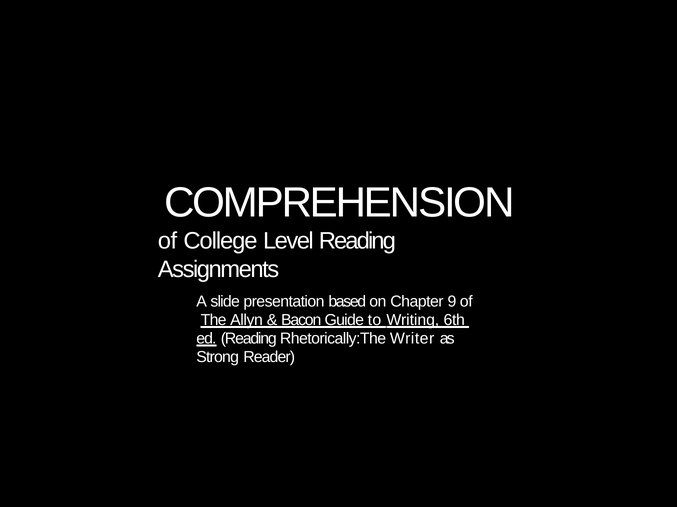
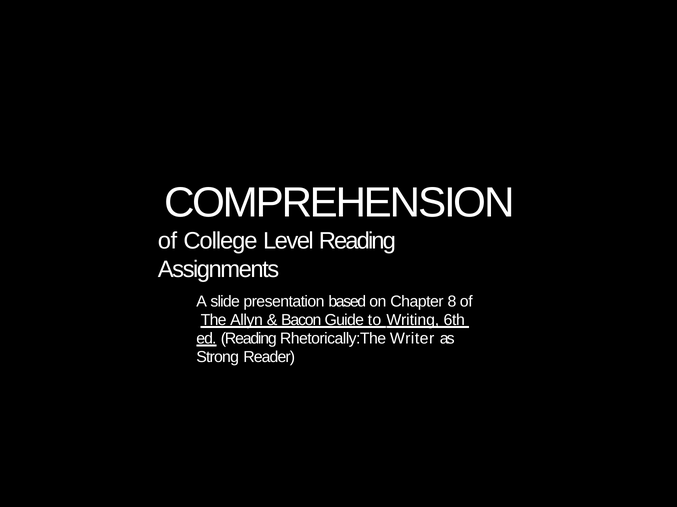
9: 9 -> 8
